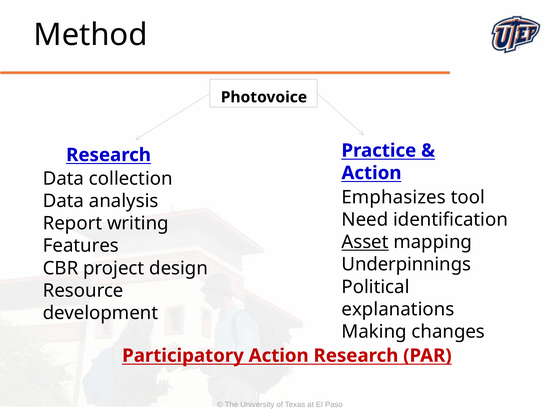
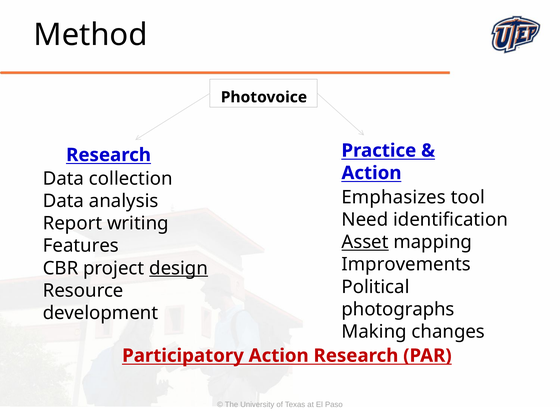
Underpinnings: Underpinnings -> Improvements
design underline: none -> present
explanations: explanations -> photographs
